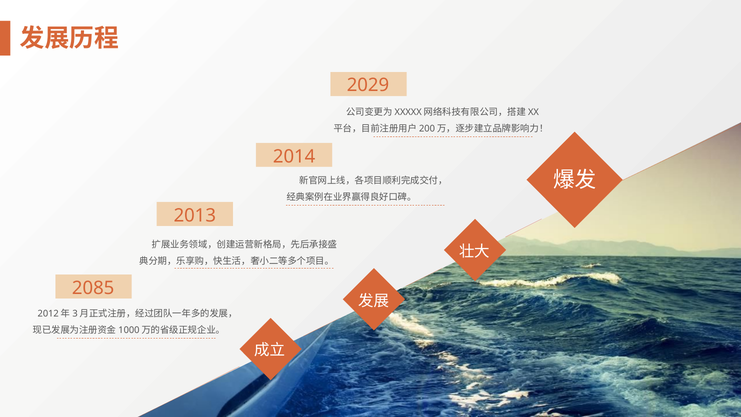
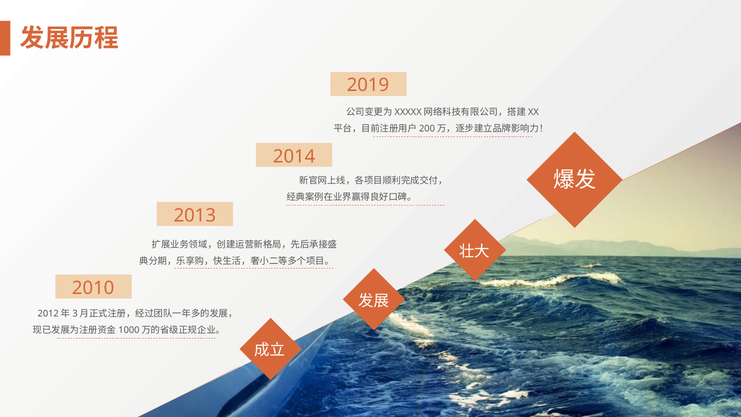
2029: 2029 -> 2019
2085: 2085 -> 2010
